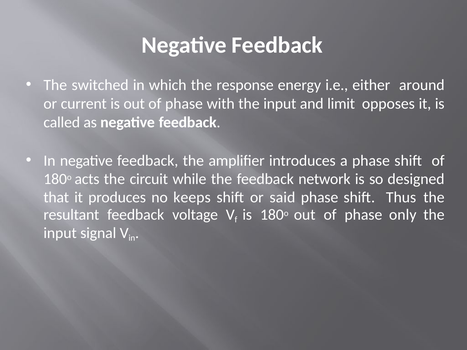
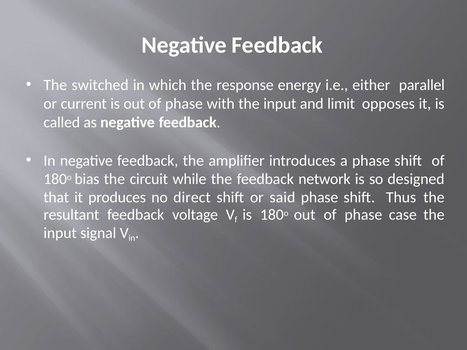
around: around -> parallel
acts: acts -> bias
keeps: keeps -> direct
only: only -> case
